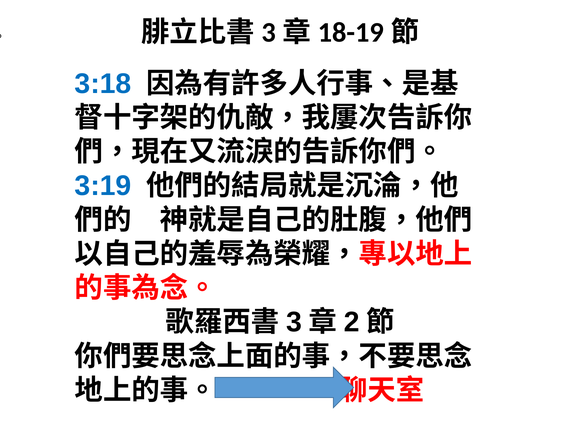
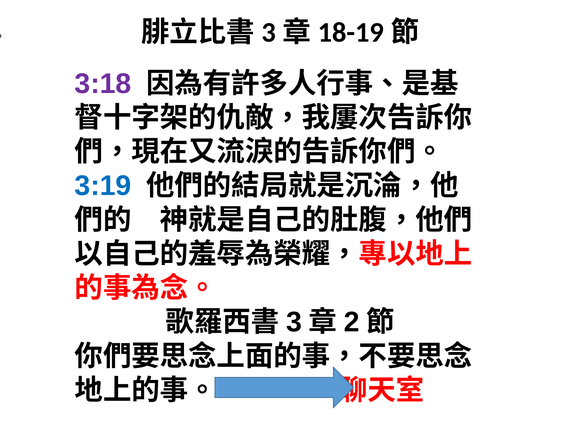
3:18 colour: blue -> purple
